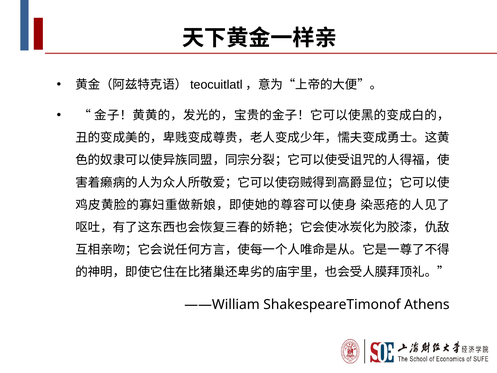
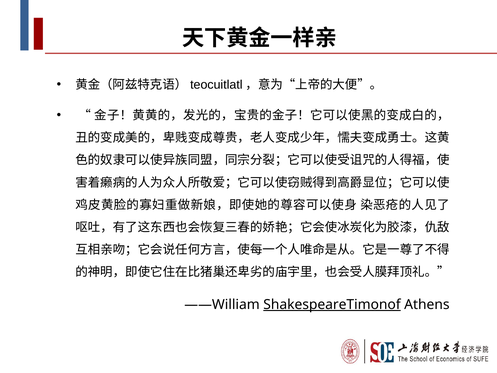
ShakespeareTimonof underline: none -> present
